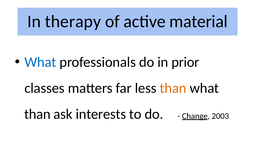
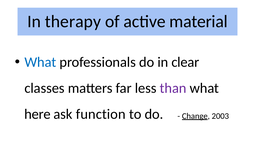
prior: prior -> clear
than at (173, 88) colour: orange -> purple
than at (37, 114): than -> here
interests: interests -> function
